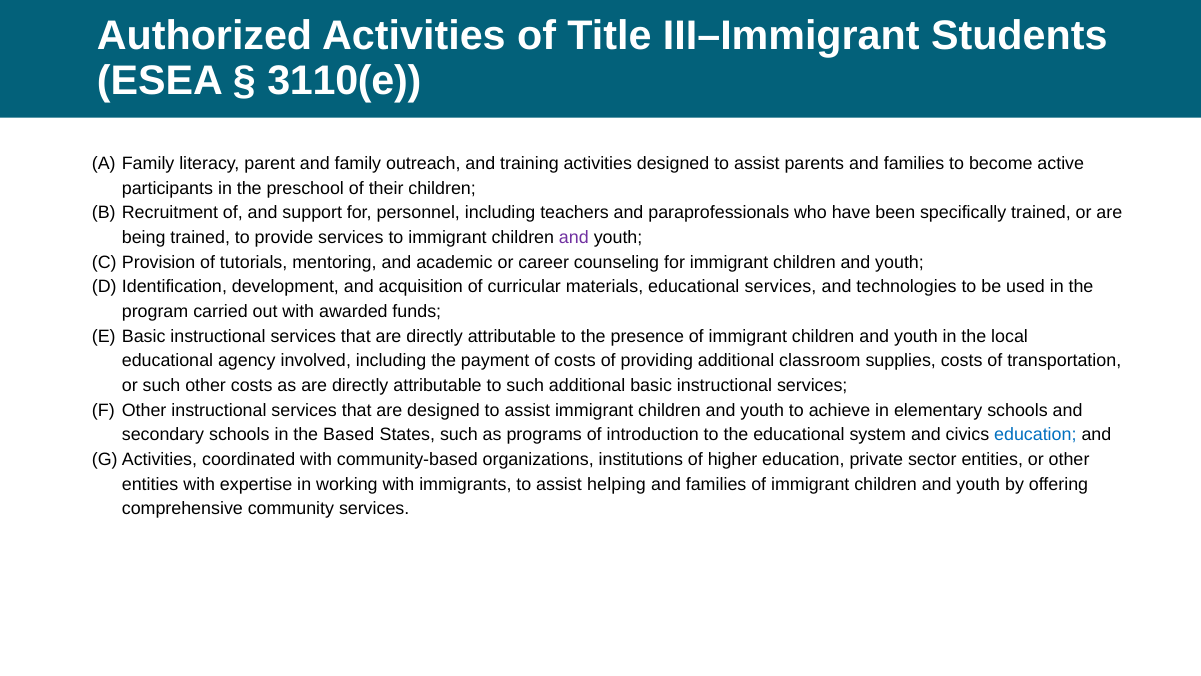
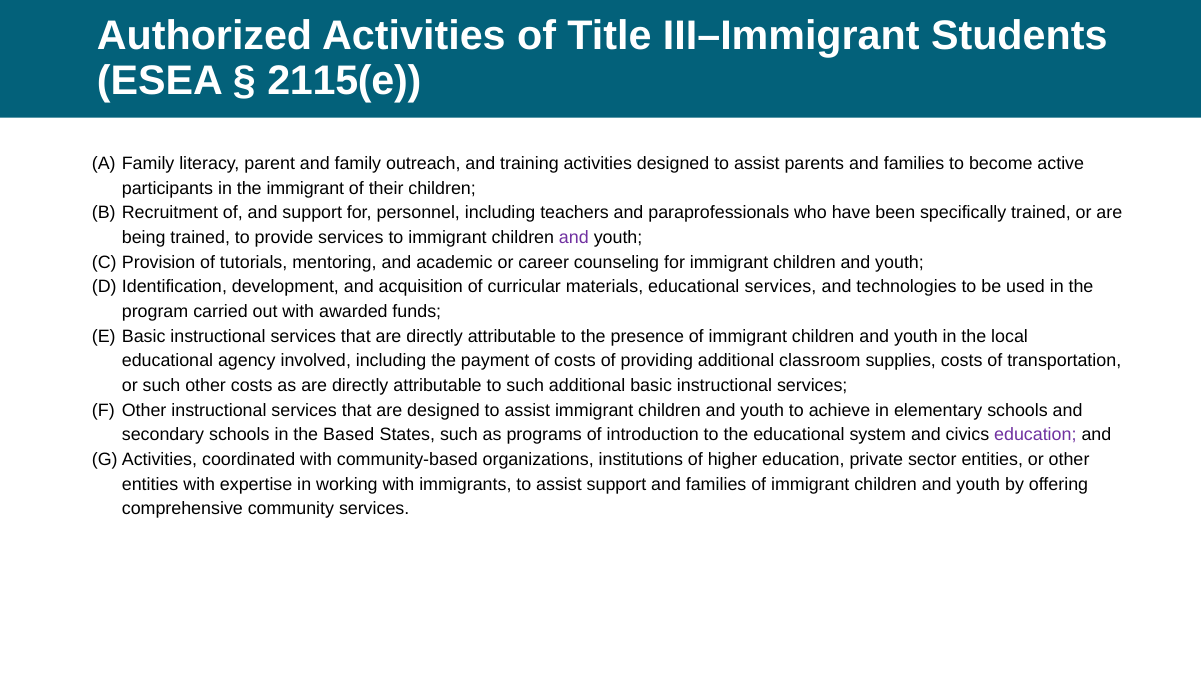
3110(e: 3110(e -> 2115(e
the preschool: preschool -> immigrant
education at (1035, 435) colour: blue -> purple
assist helping: helping -> support
